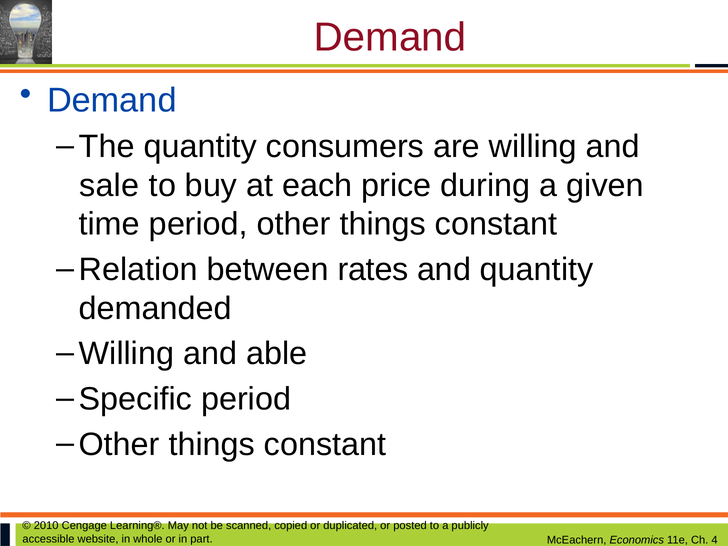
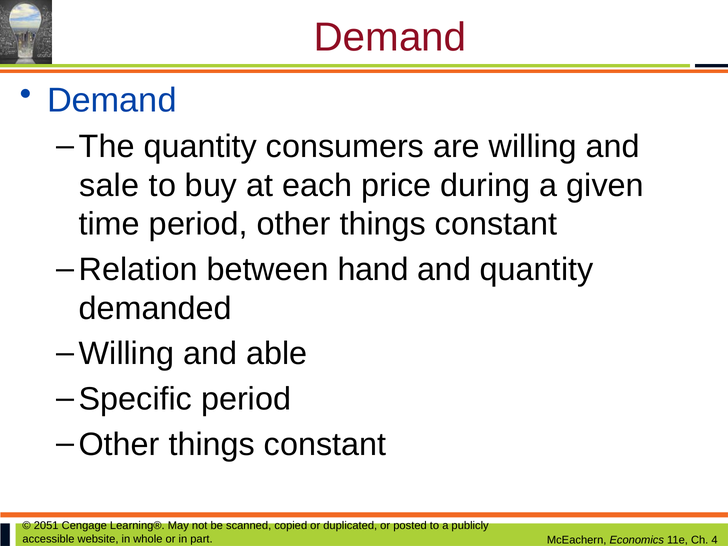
rates: rates -> hand
2010: 2010 -> 2051
